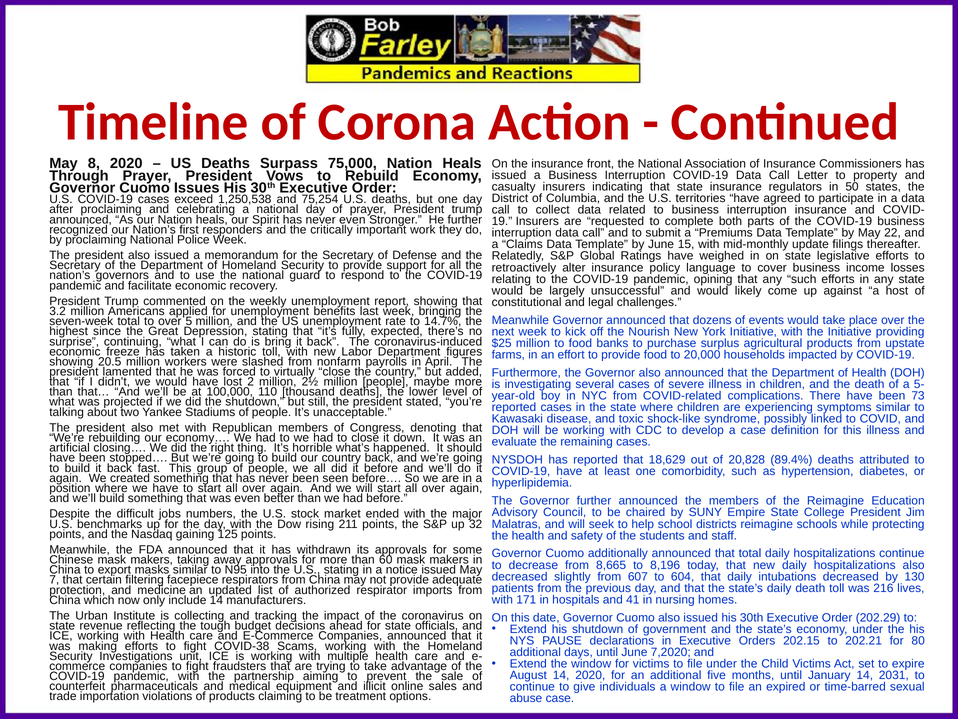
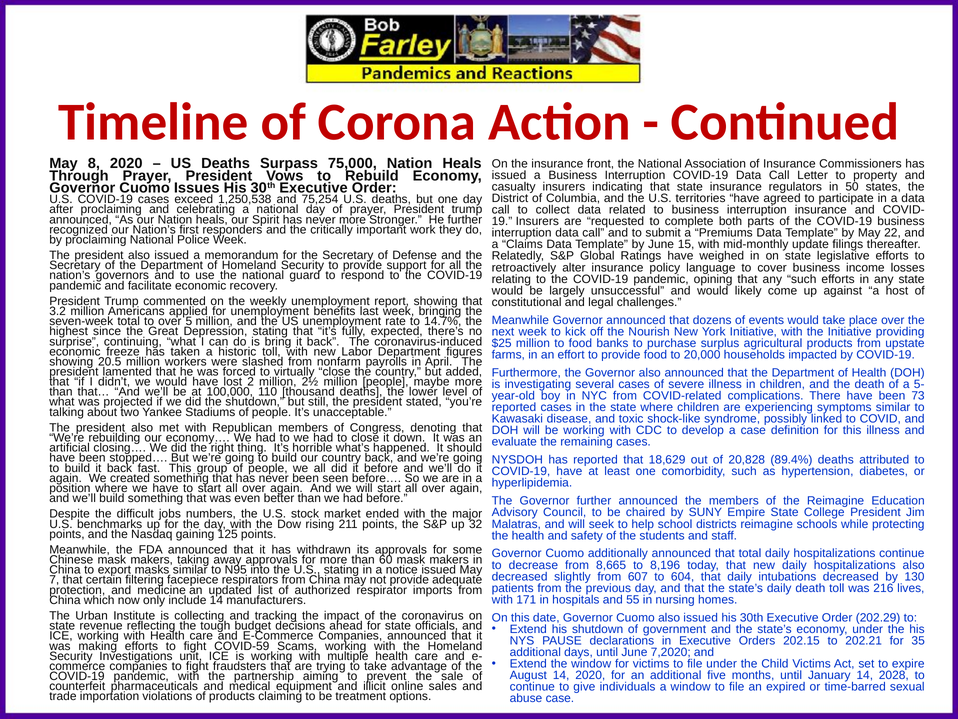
never even: even -> more
41: 41 -> 55
80: 80 -> 35
COVID-38: COVID-38 -> COVID-59
2031: 2031 -> 2028
